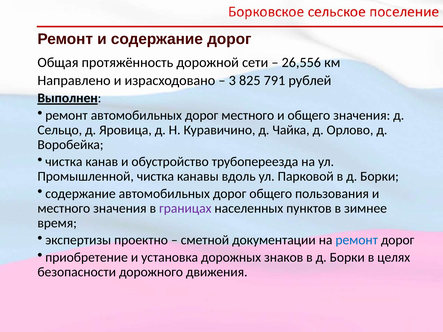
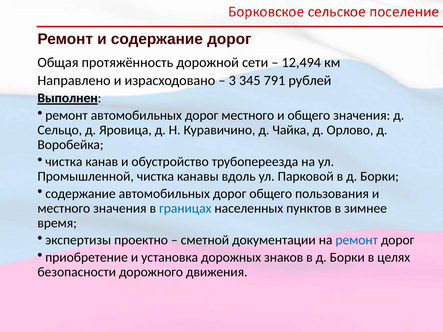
26,556: 26,556 -> 12,494
825: 825 -> 345
границах colour: purple -> blue
